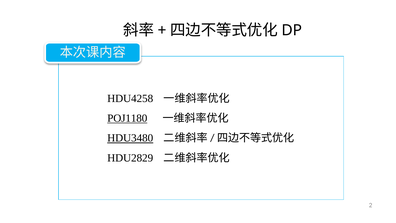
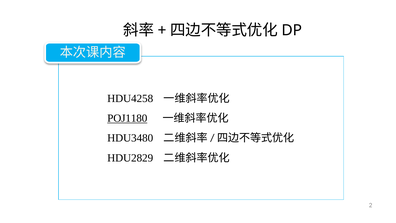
HDU3480 underline: present -> none
